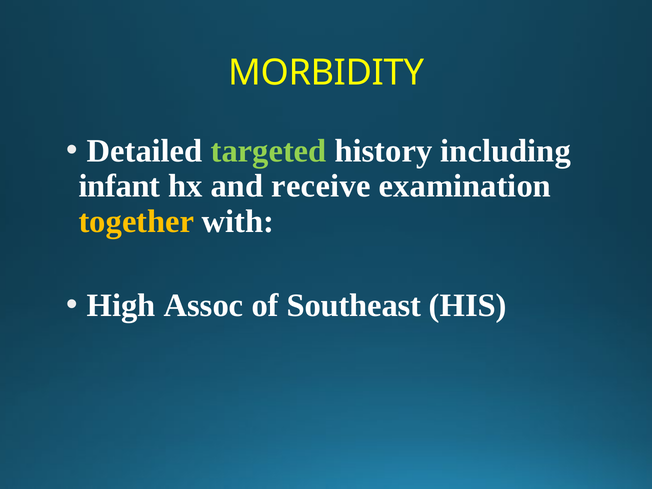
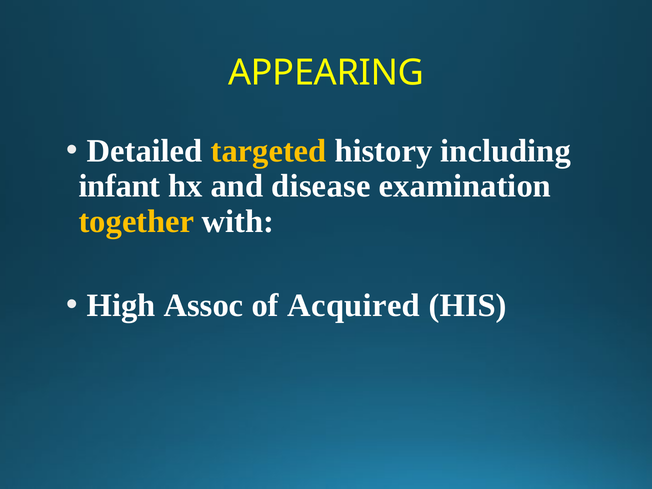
MORBIDITY: MORBIDITY -> APPEARING
targeted colour: light green -> yellow
receive: receive -> disease
Southeast: Southeast -> Acquired
